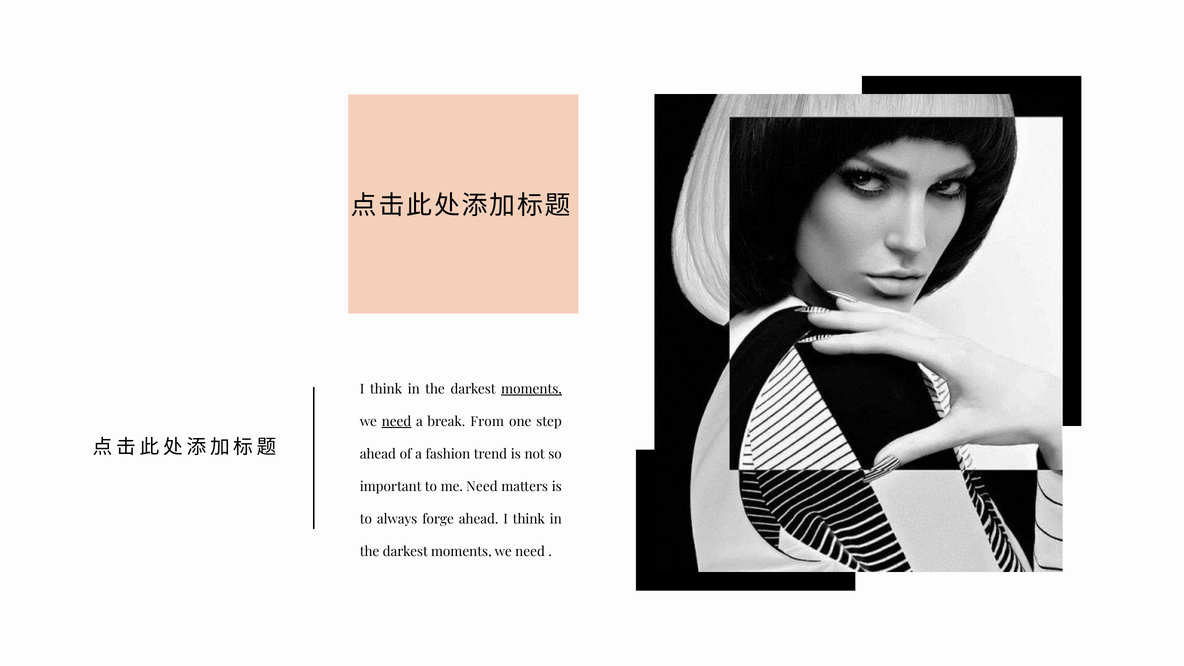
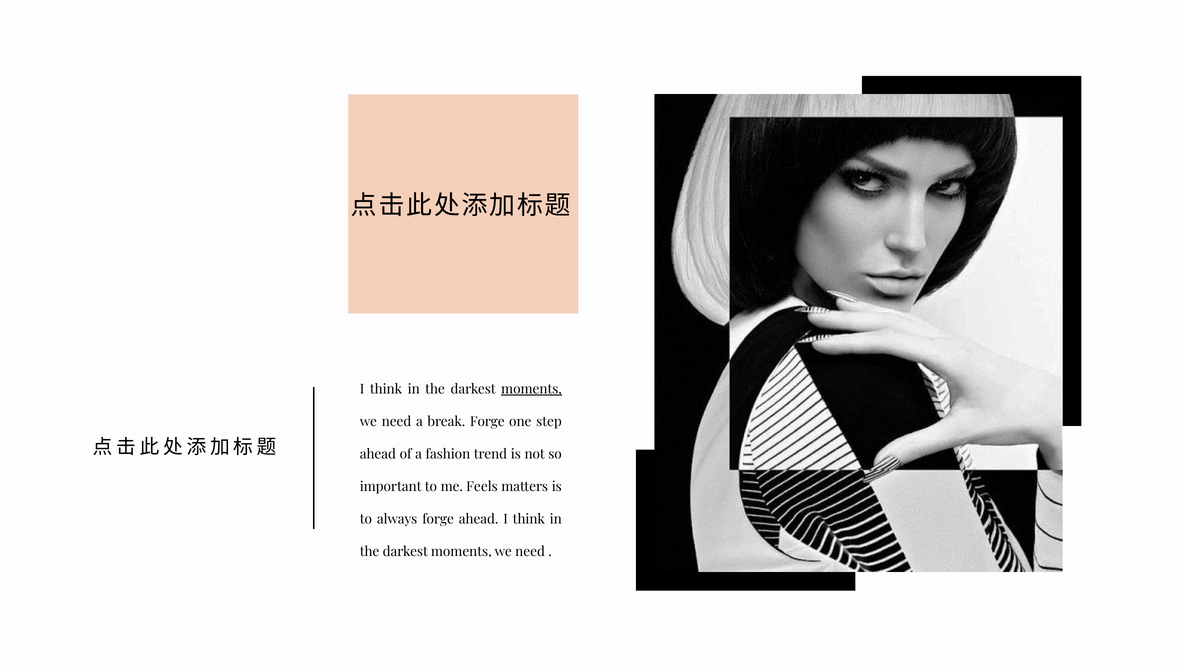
need at (397, 422) underline: present -> none
break From: From -> Forge
me Need: Need -> Feels
